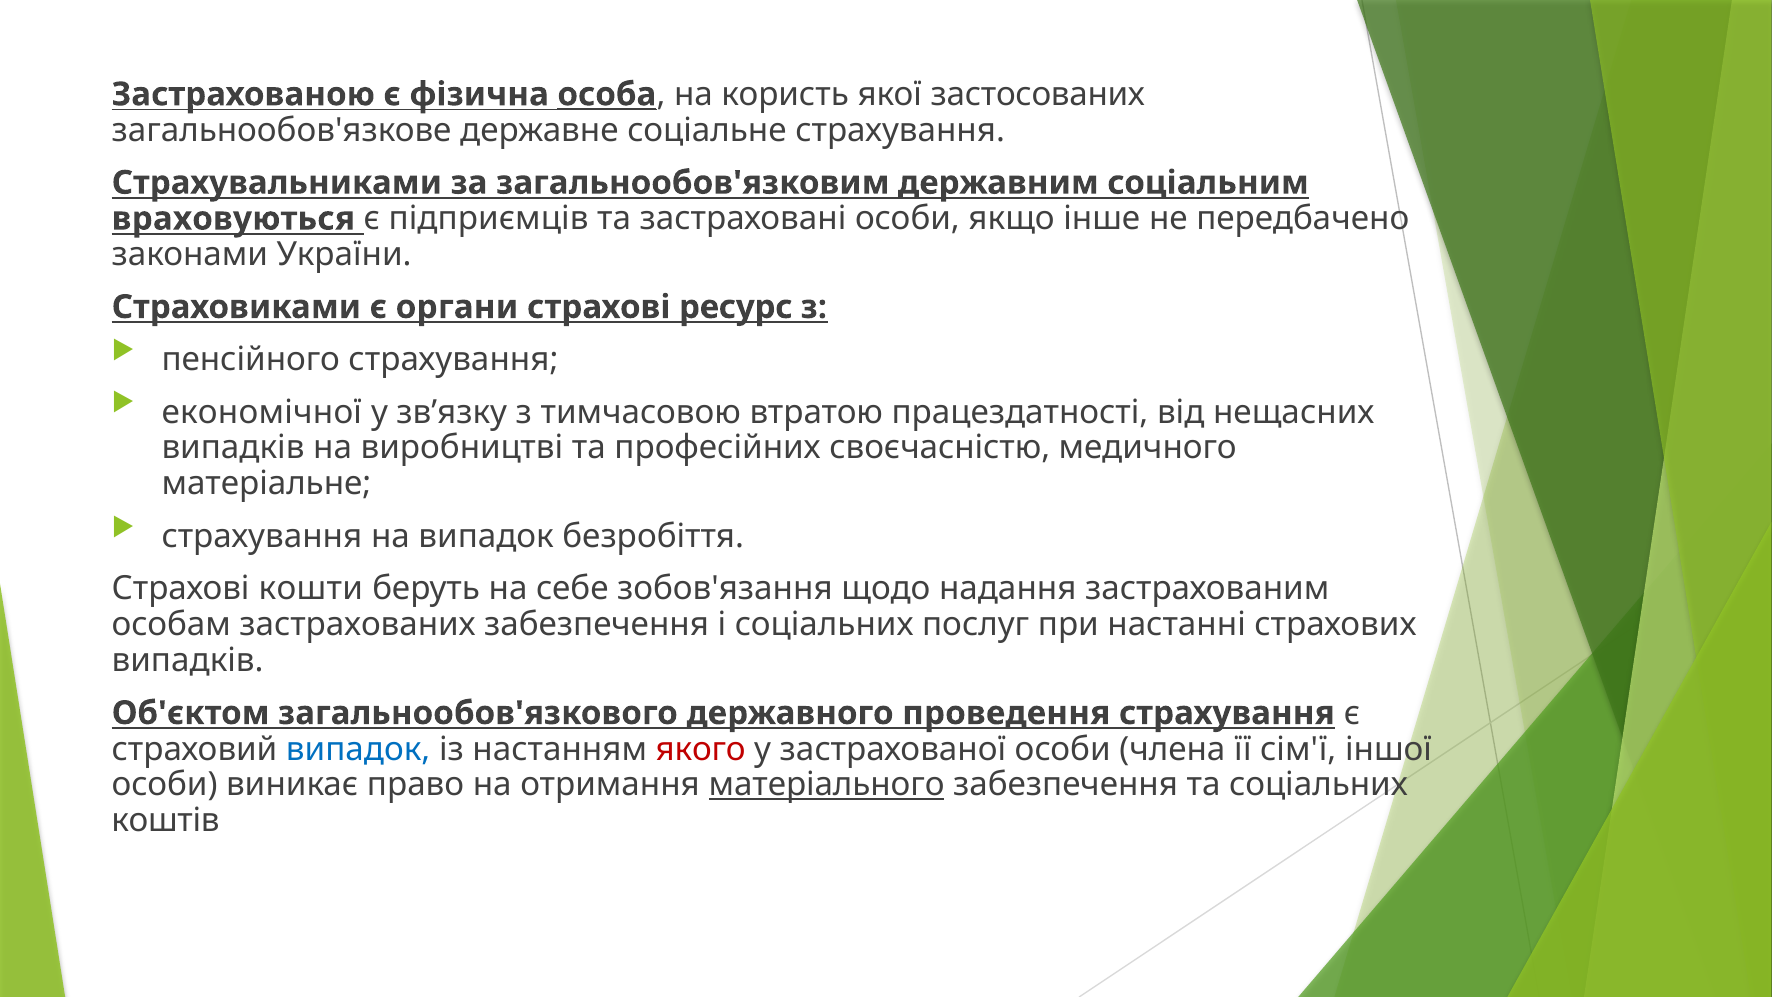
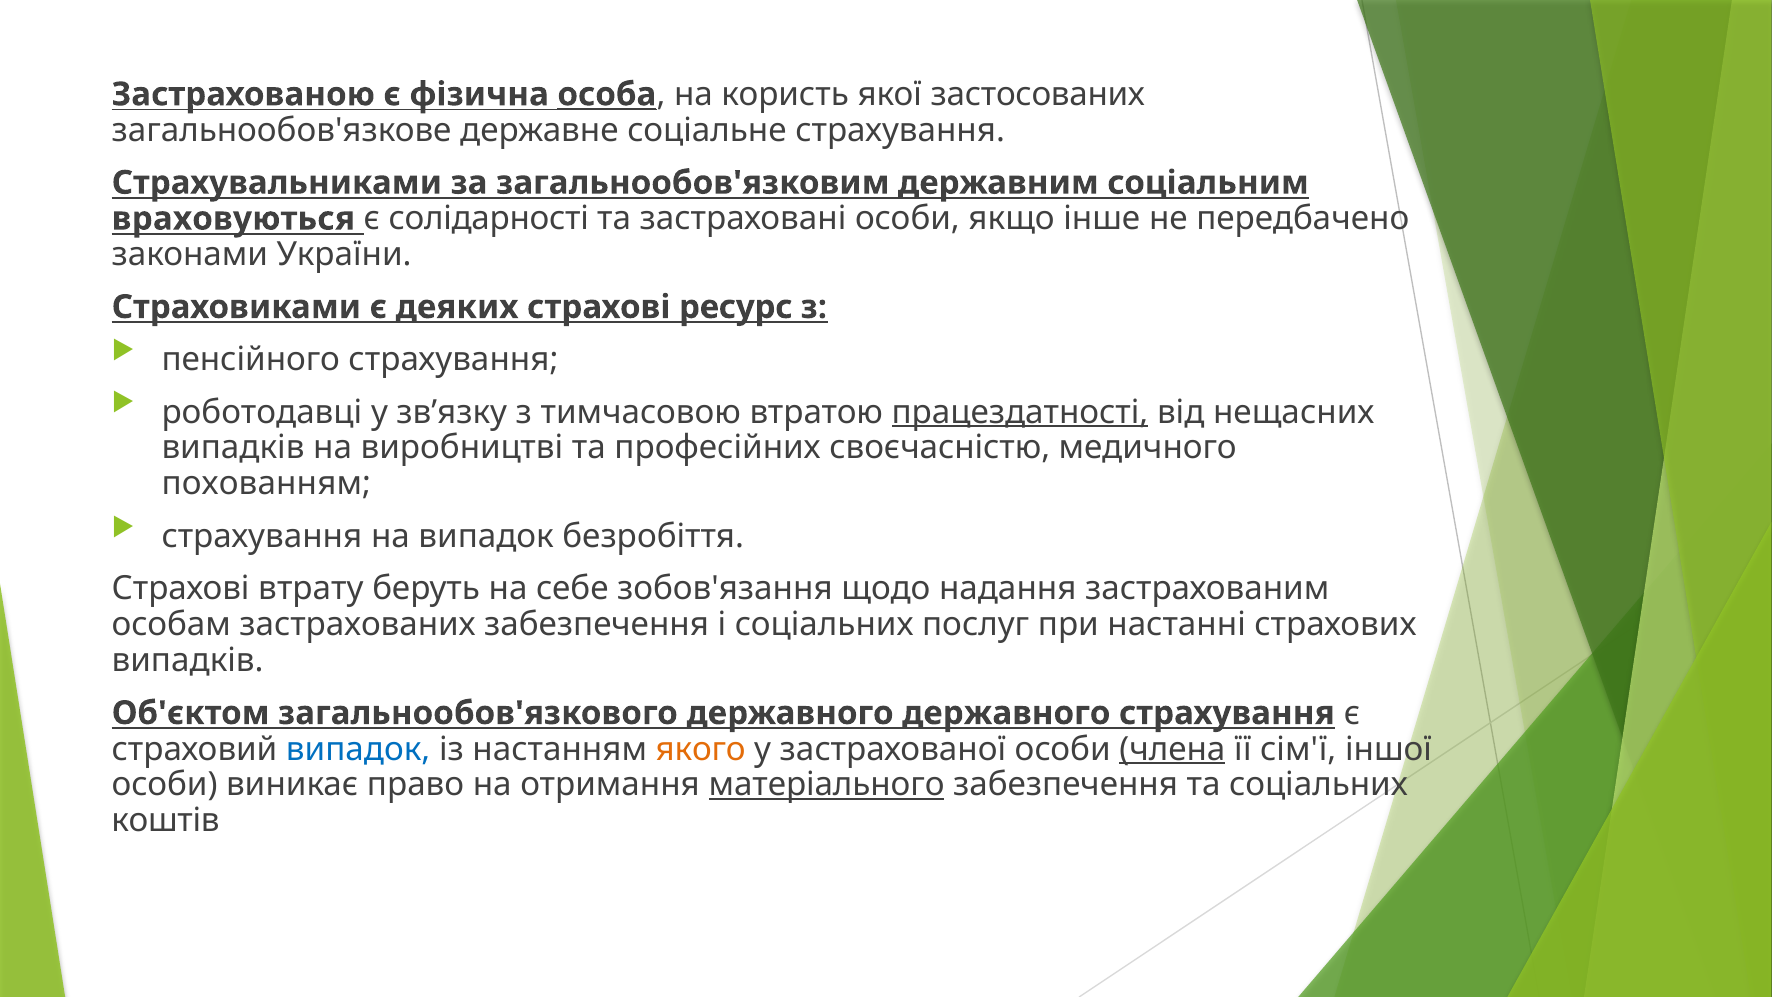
підприємців: підприємців -> солідарності
органи: органи -> деяких
економічної: економічної -> роботодавці
працездатності underline: none -> present
матеріальне: матеріальне -> похованням
кошти: кошти -> втрату
державного проведення: проведення -> державного
якого colour: red -> orange
члена underline: none -> present
